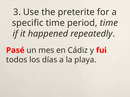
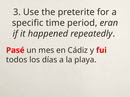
period time: time -> eran
